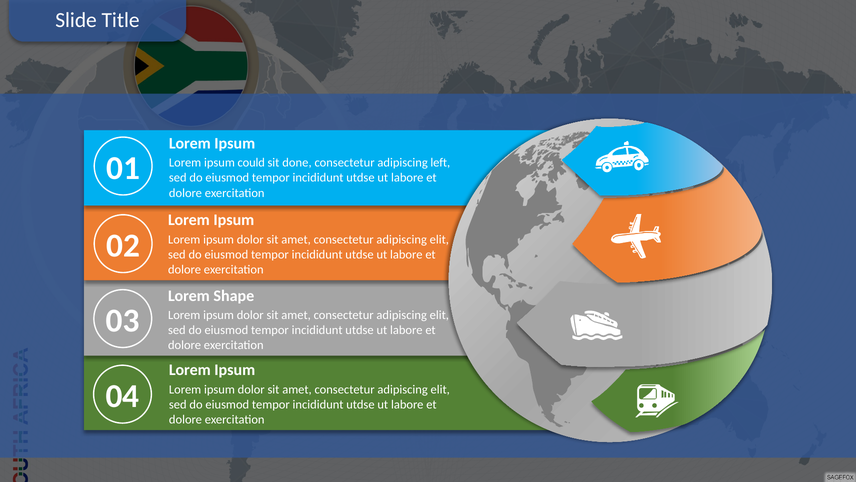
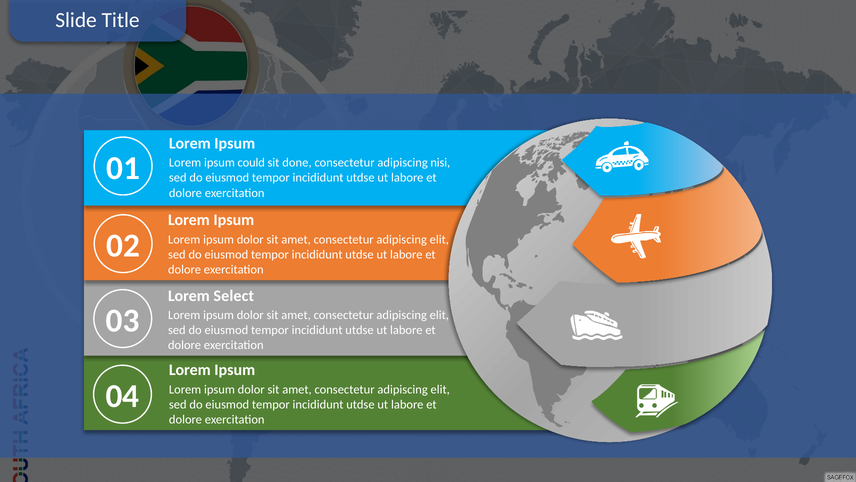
left: left -> nisi
Shape: Shape -> Select
